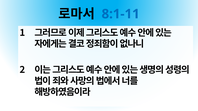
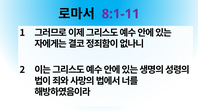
8:1-11 colour: blue -> purple
